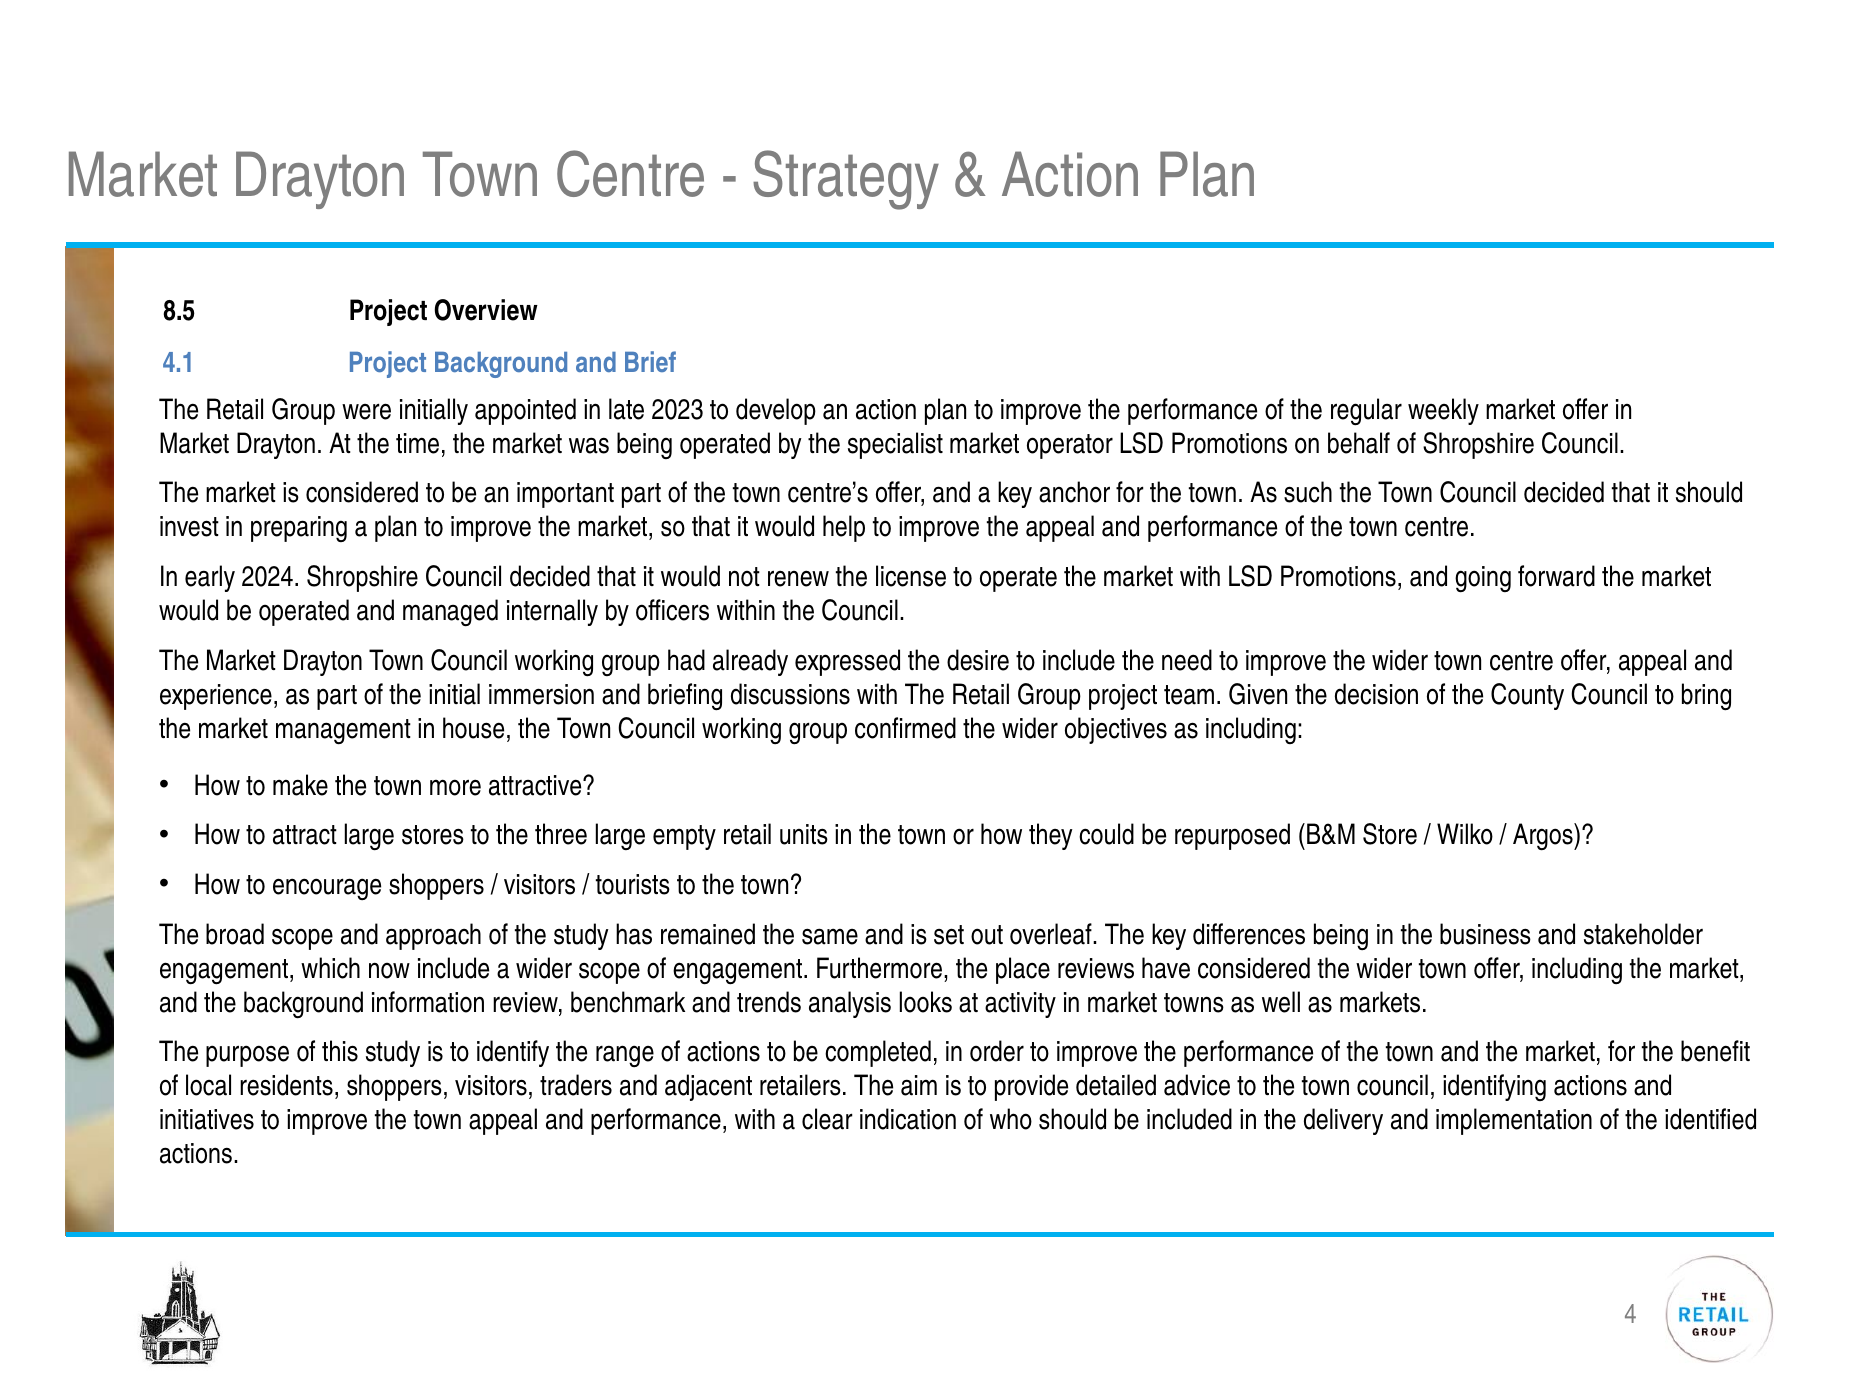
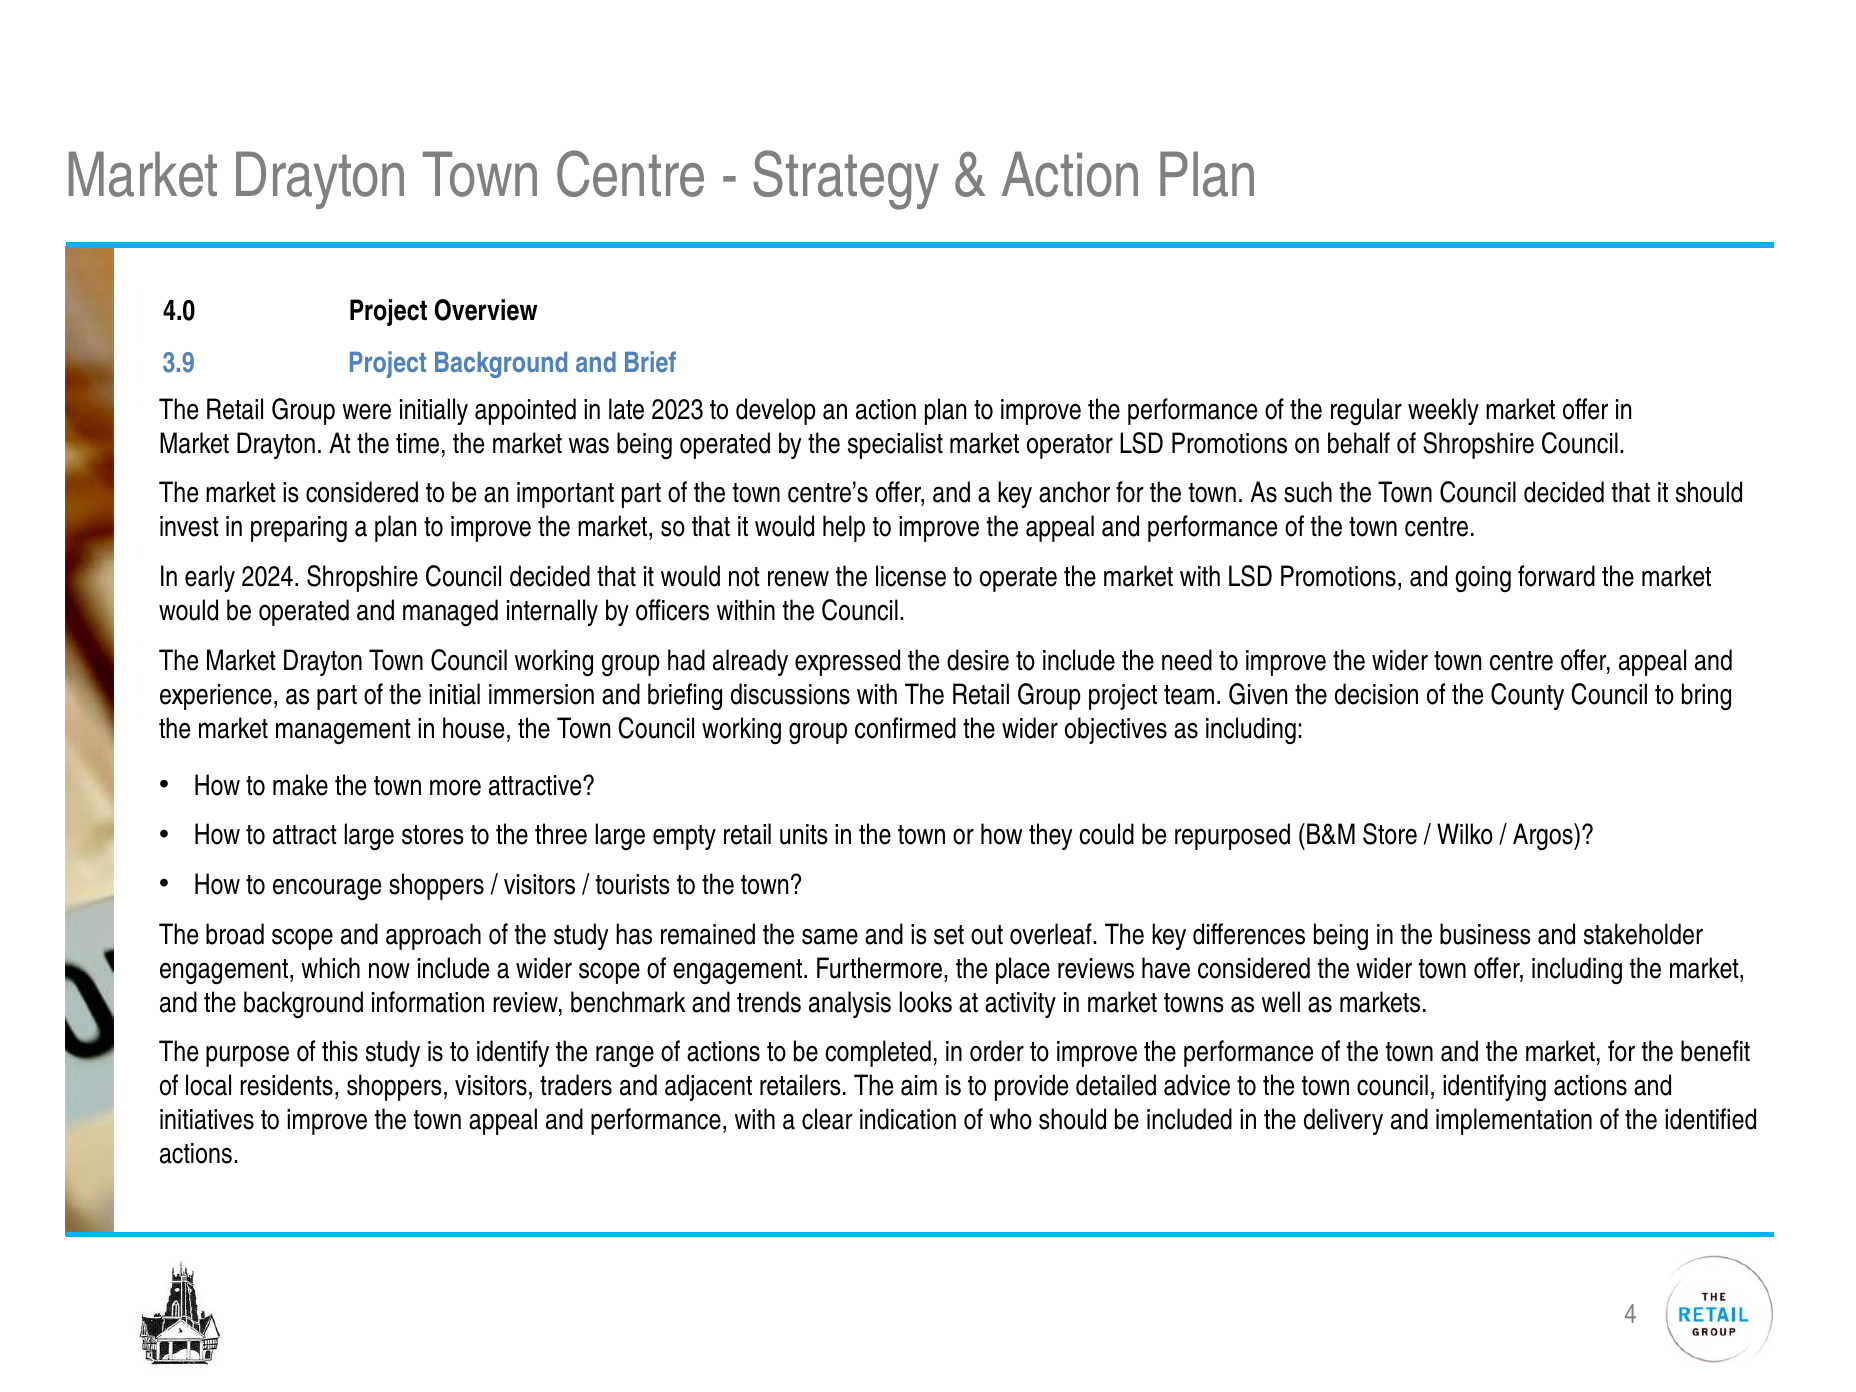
8.5: 8.5 -> 4.0
4.1: 4.1 -> 3.9
